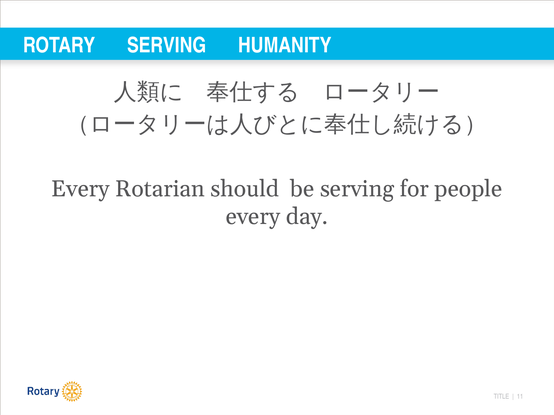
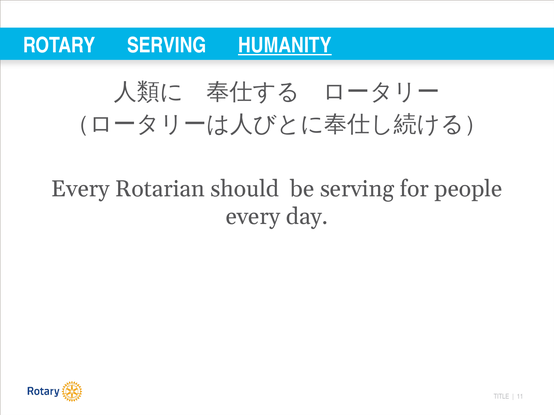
HUMANITY underline: none -> present
